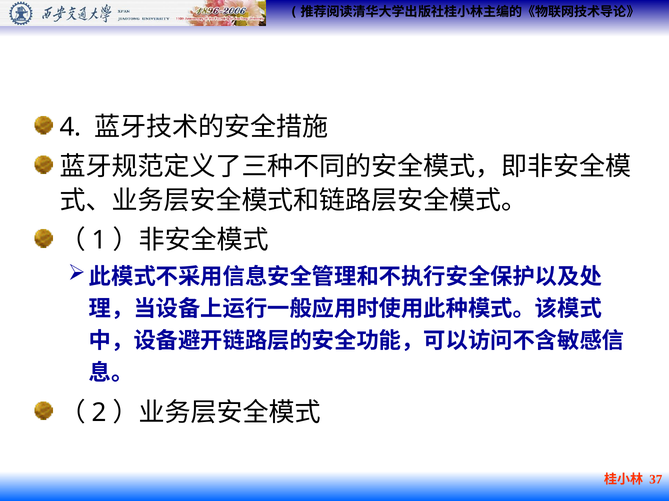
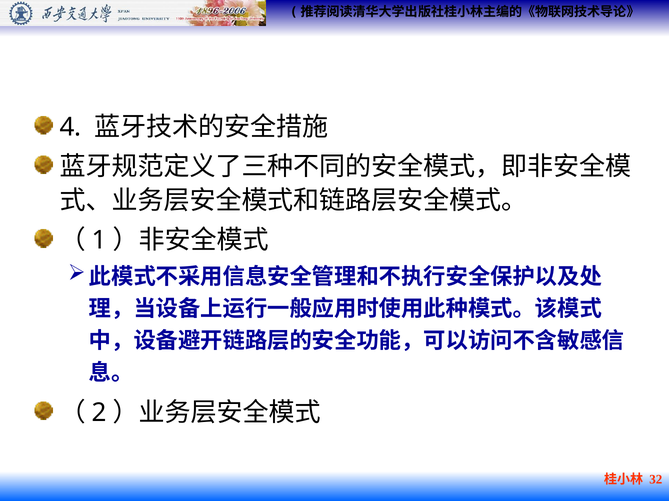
37: 37 -> 32
